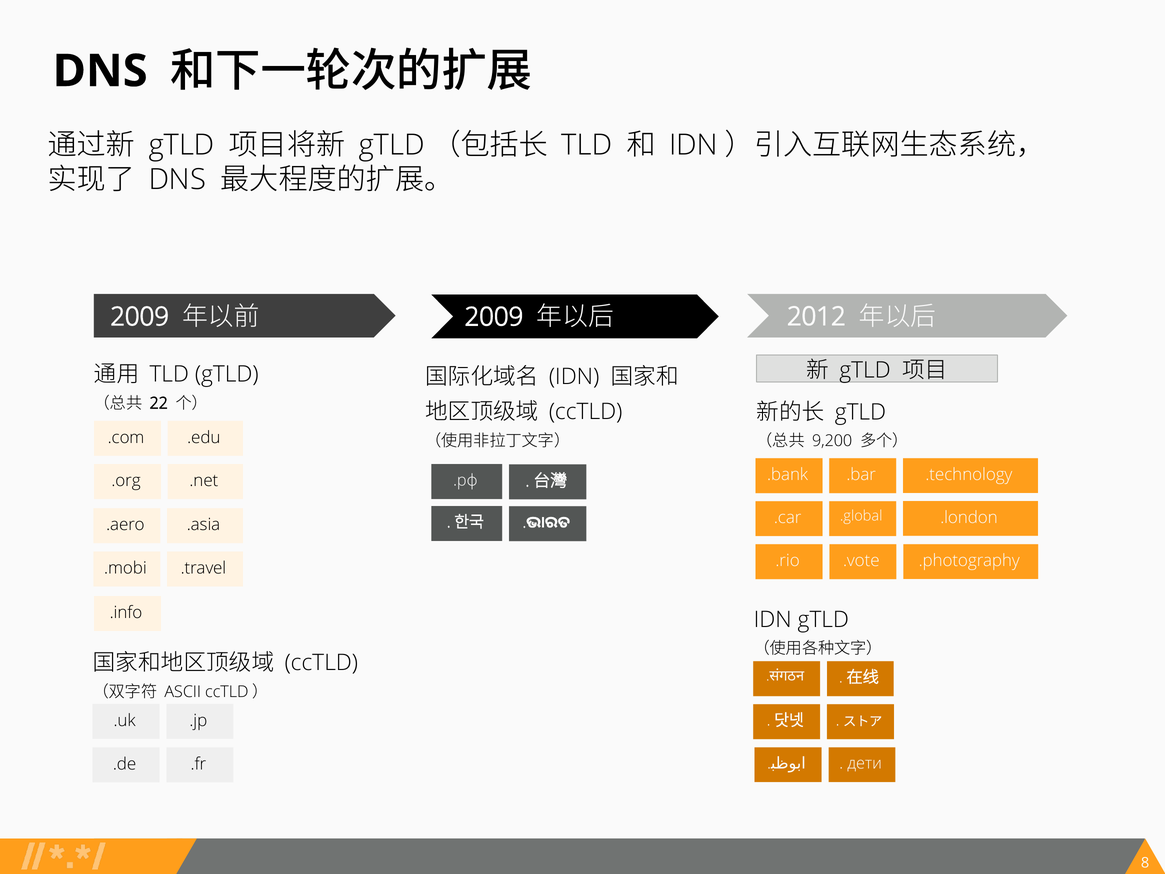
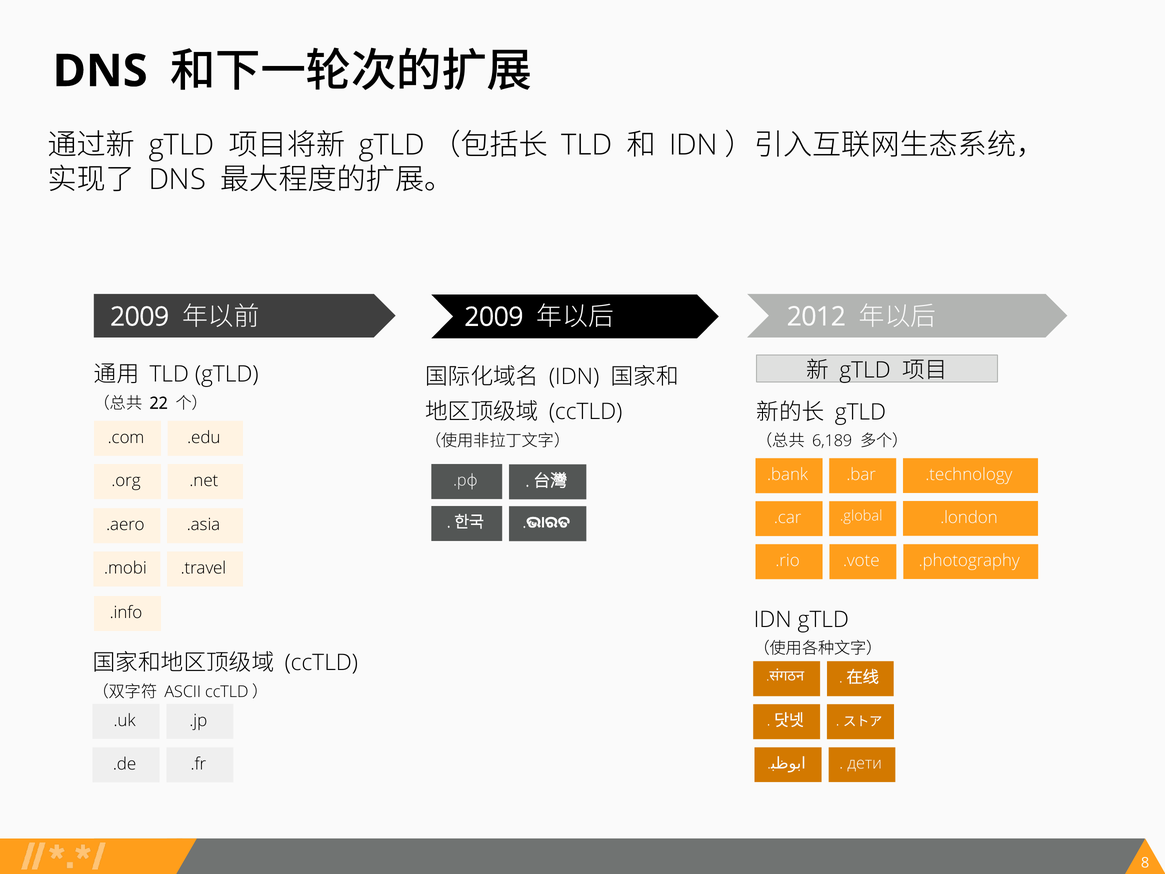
9,200: 9,200 -> 6,189
